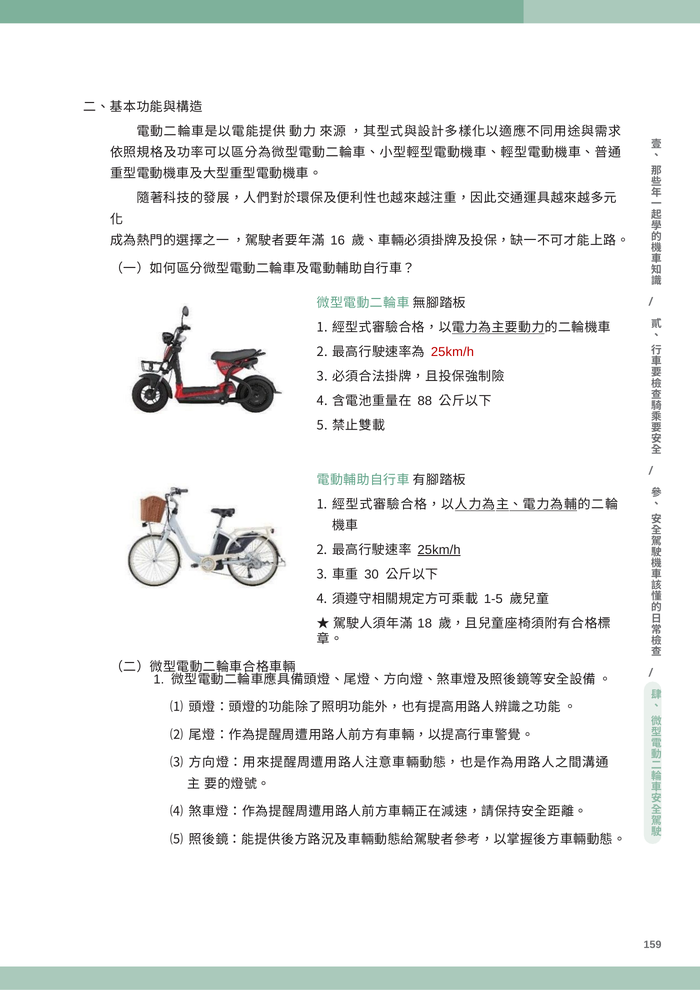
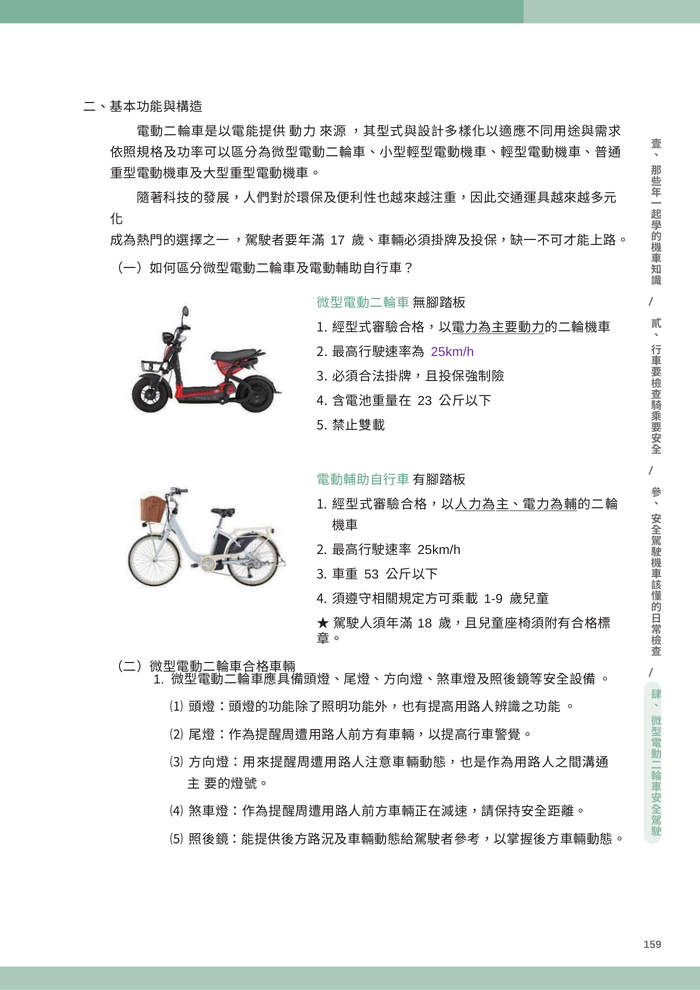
16: 16 -> 17
25km/h at (452, 352) colour: red -> purple
88: 88 -> 23
25km/h at (439, 550) underline: present -> none
30: 30 -> 53
1-5: 1-5 -> 1-9
